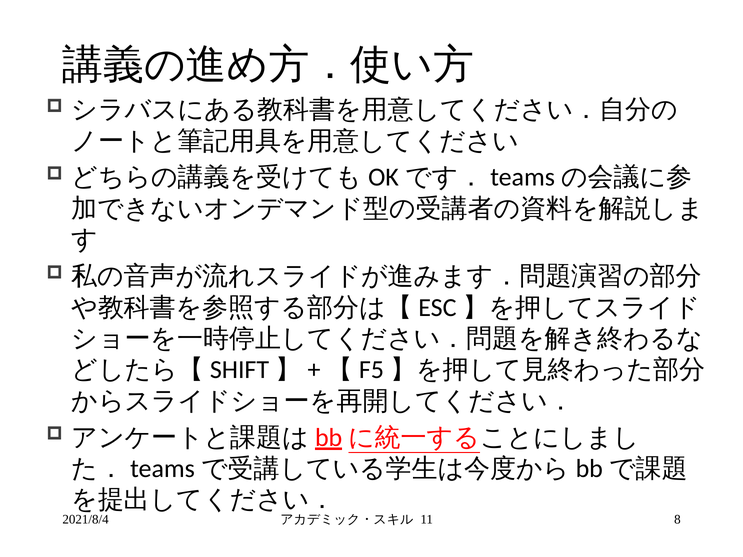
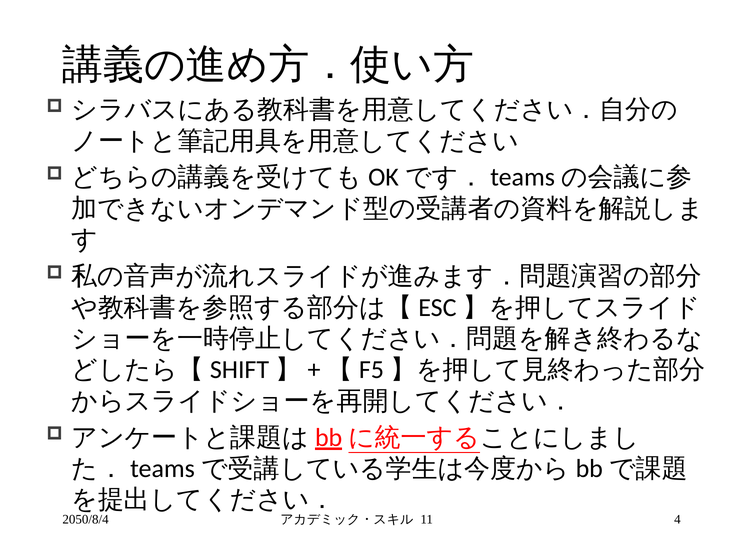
2021/8/4: 2021/8/4 -> 2050/8/4
8: 8 -> 4
